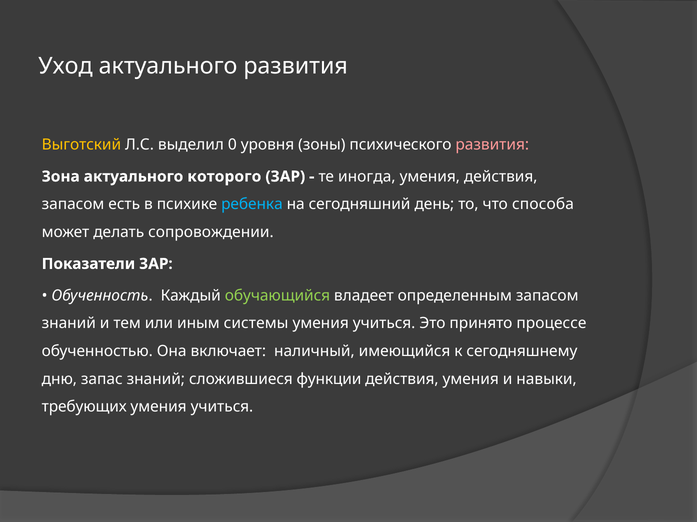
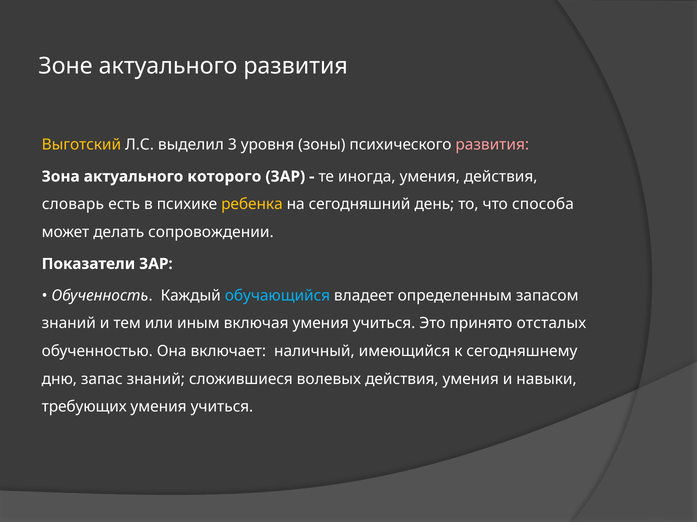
Уход: Уход -> Зоне
0: 0 -> 3
запасом at (73, 205): запасом -> словарь
ребенка colour: light blue -> yellow
обучающийся colour: light green -> light blue
системы: системы -> включая
процессе: процессе -> отсталых
функции: функции -> волевых
